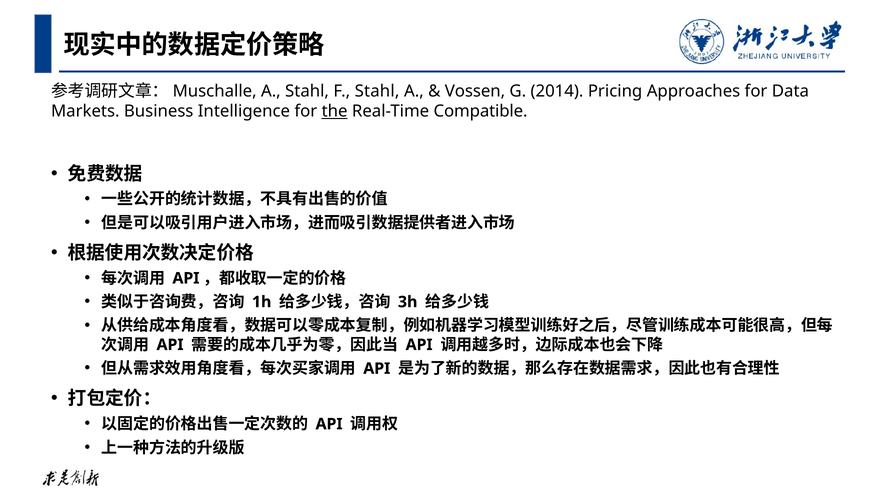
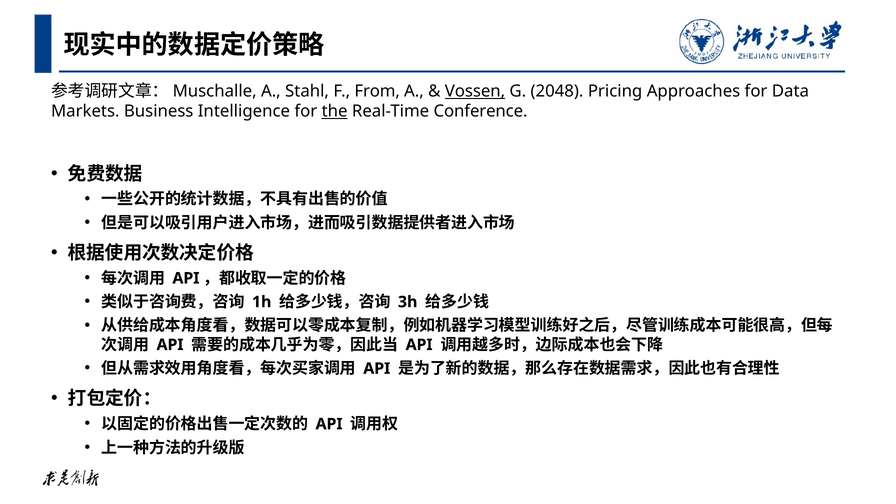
F Stahl: Stahl -> From
Vossen underline: none -> present
2014: 2014 -> 2048
Compatible: Compatible -> Conference
